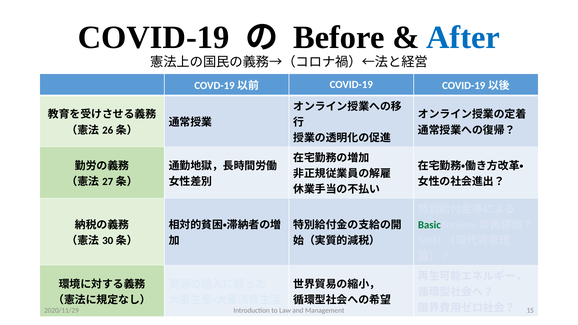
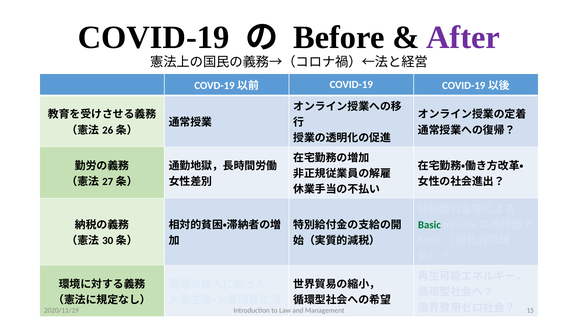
After colour: blue -> purple
